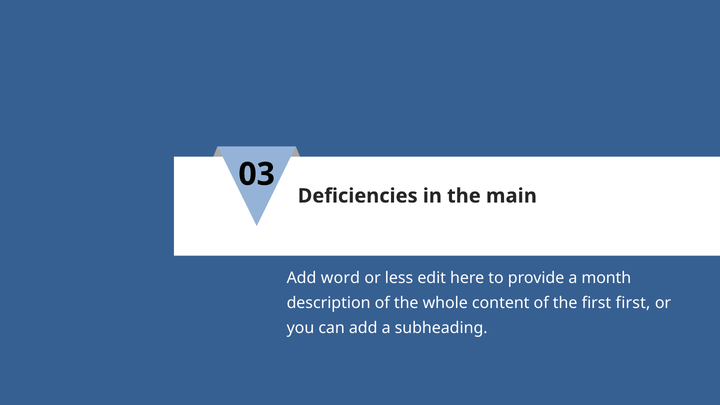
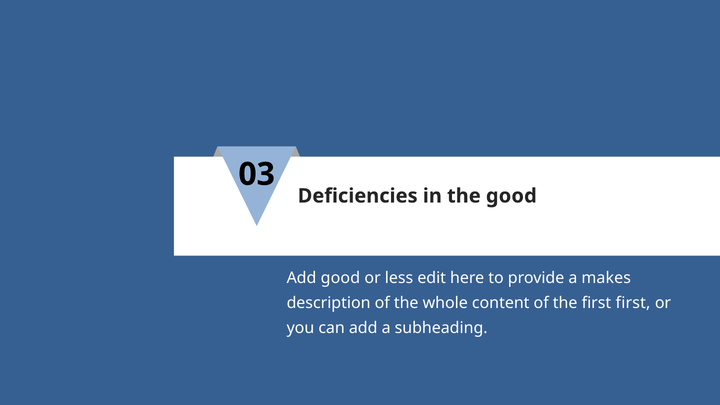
the main: main -> good
Add word: word -> good
month: month -> makes
